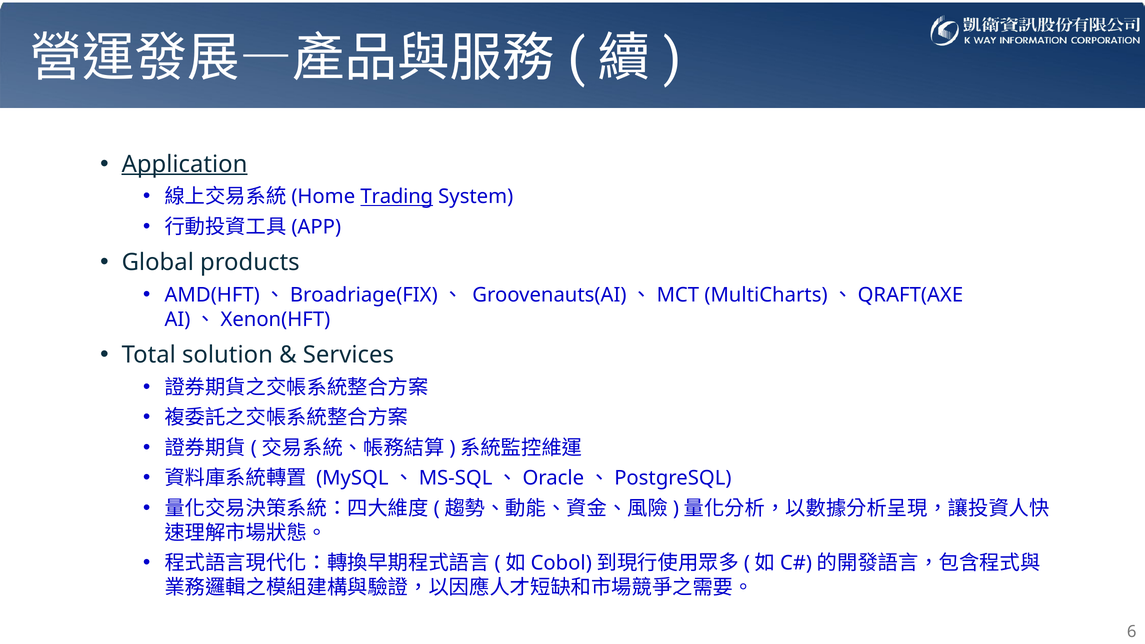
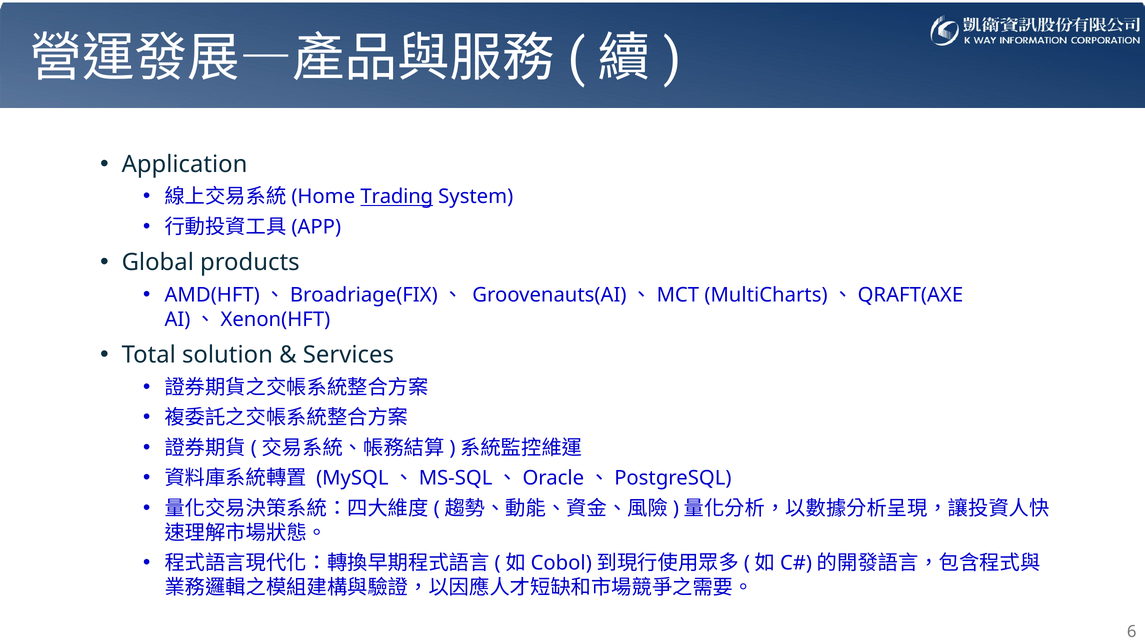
Application underline: present -> none
